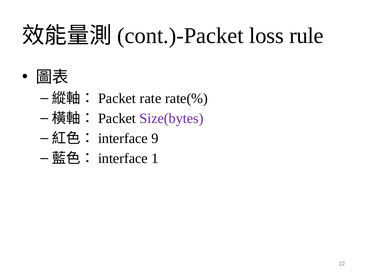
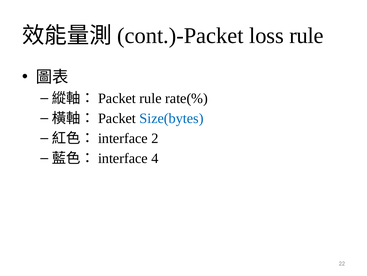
rate at (151, 98): rate -> rule
Size(bytes colour: purple -> blue
9: 9 -> 2
1: 1 -> 4
